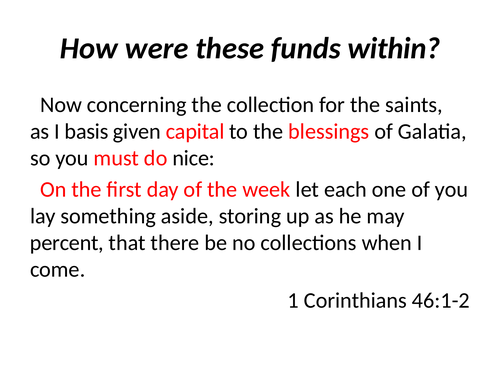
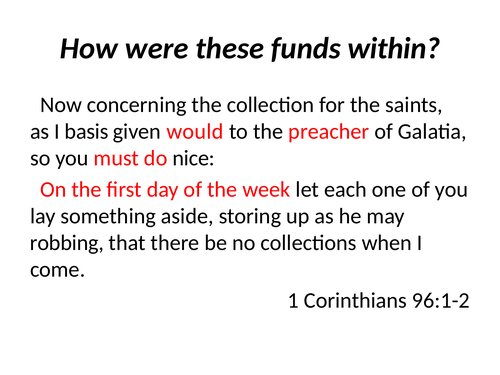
capital: capital -> would
blessings: blessings -> preacher
percent: percent -> robbing
46:1-2: 46:1-2 -> 96:1-2
